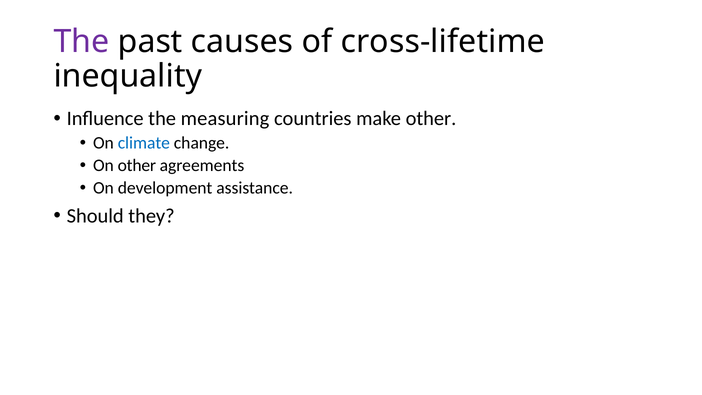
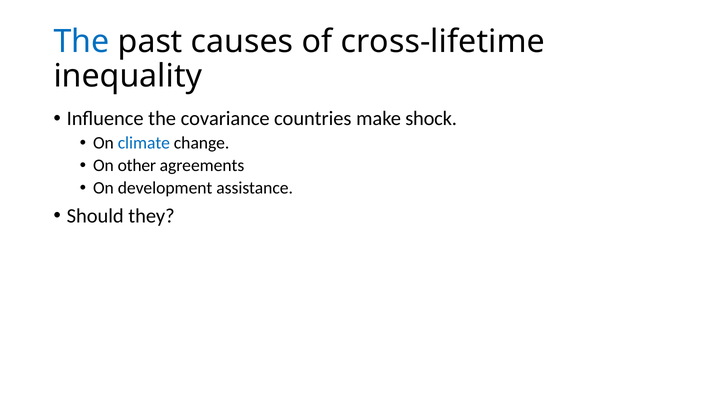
The at (81, 42) colour: purple -> blue
measuring: measuring -> covariance
make other: other -> shock
